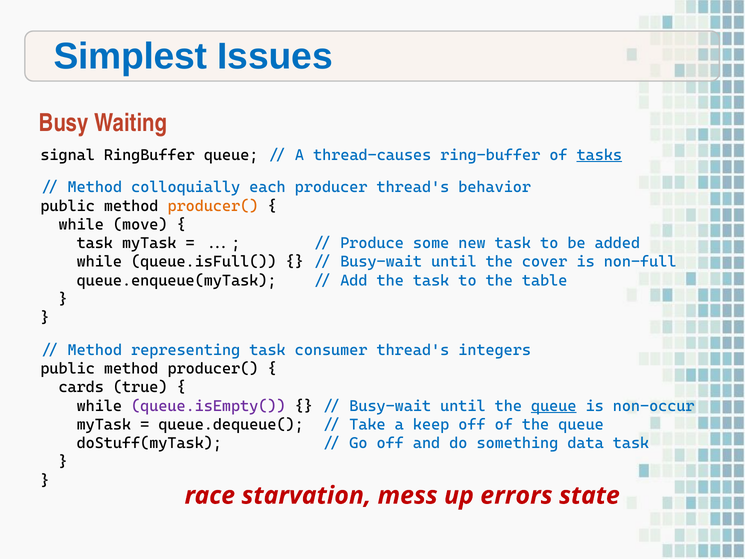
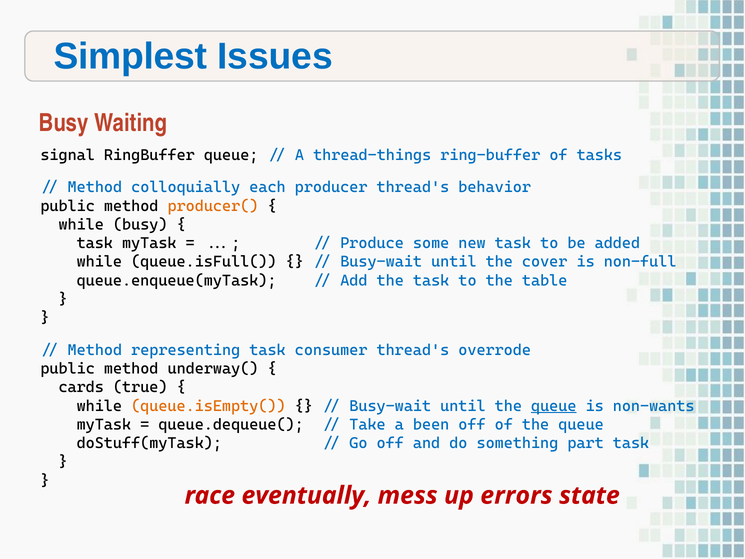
thread-causes: thread-causes -> thread-things
tasks underline: present -> none
while move: move -> busy
integers: integers -> overrode
producer( at (213, 369): producer( -> underway(
queue.isEmpty( colour: purple -> orange
non-occur: non-occur -> non-wants
keep: keep -> been
data: data -> part
starvation: starvation -> eventually
